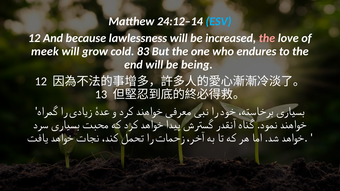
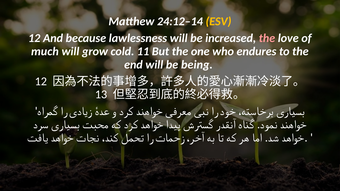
ESV colour: light blue -> yellow
meek: meek -> much
83: 83 -> 11
